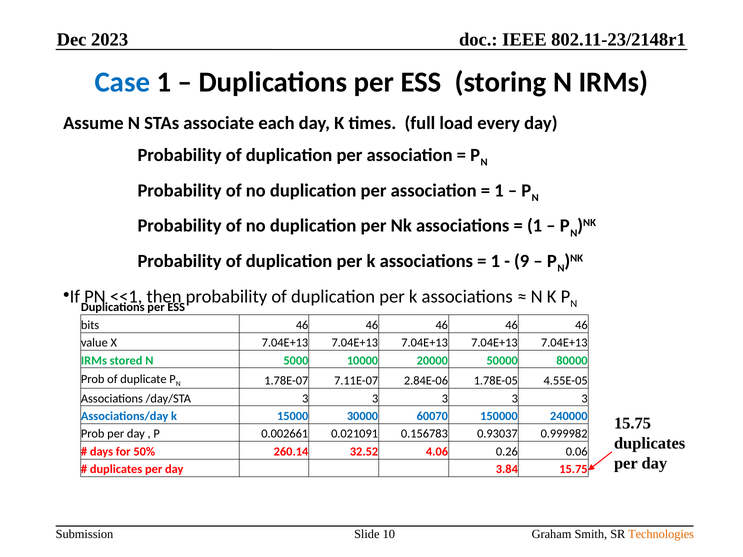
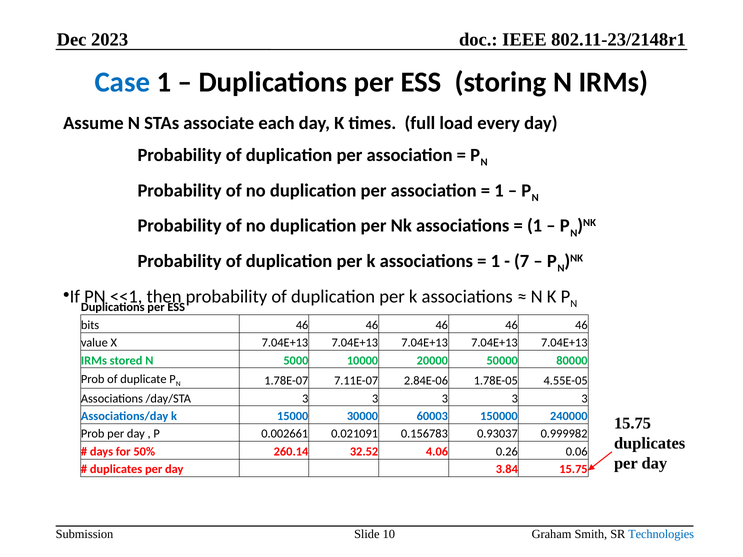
9: 9 -> 7
60070: 60070 -> 60003
Technologies colour: orange -> blue
